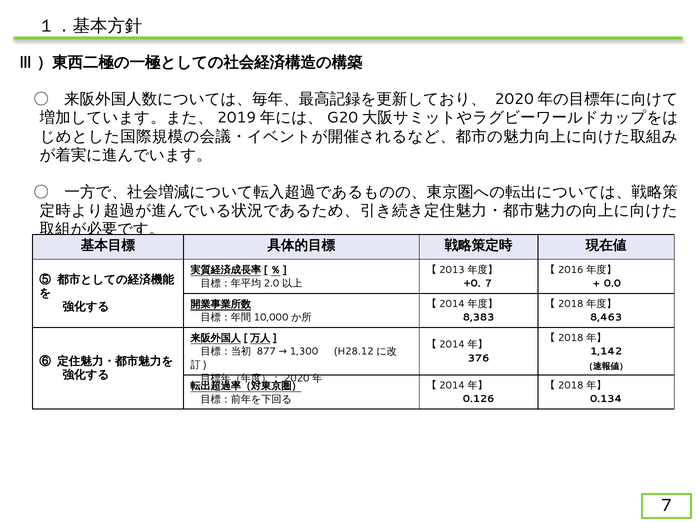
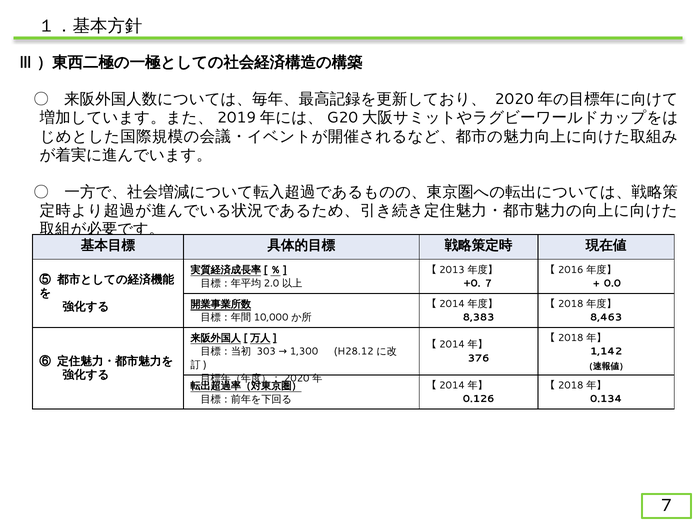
877: 877 -> 303
